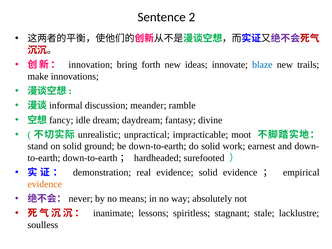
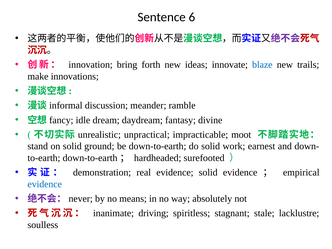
2: 2 -> 6
evidence at (45, 184) colour: orange -> blue
lessons: lessons -> driving
